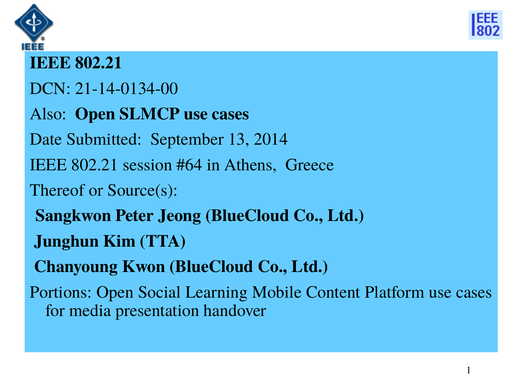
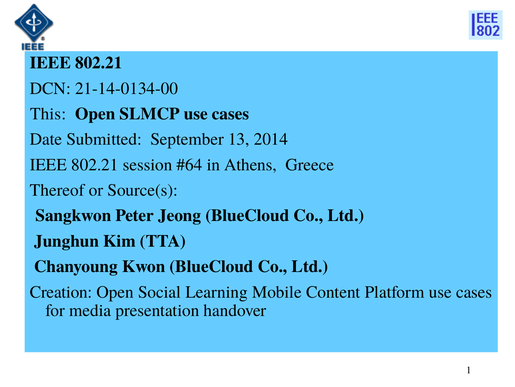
Also: Also -> This
Portions: Portions -> Creation
